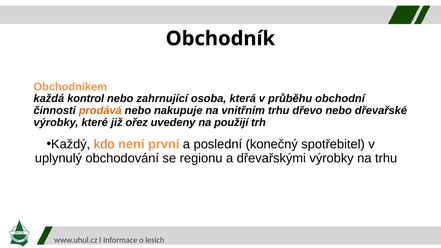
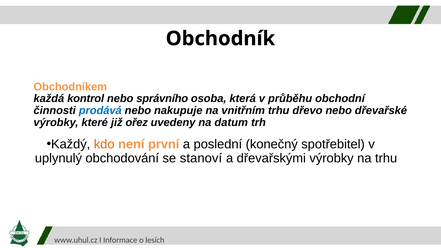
zahrnující: zahrnující -> správního
prodává colour: orange -> blue
použijí: použijí -> datum
regionu: regionu -> stanoví
